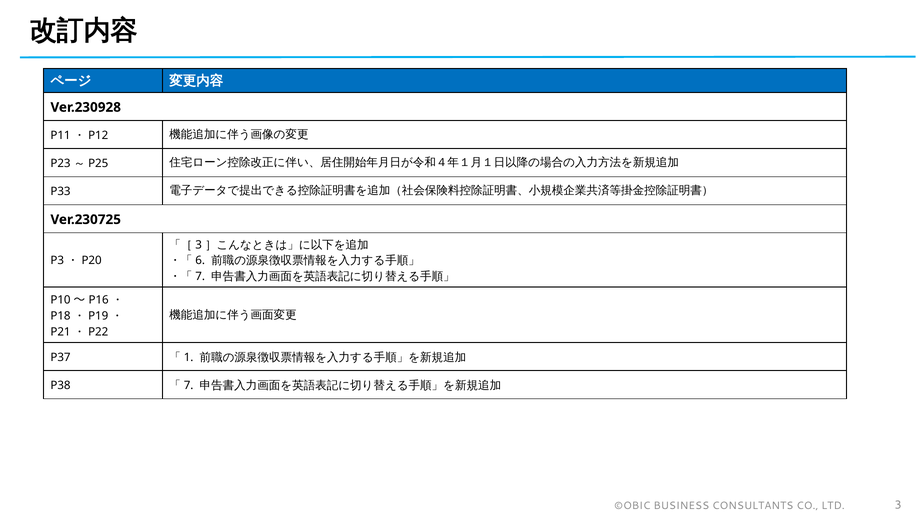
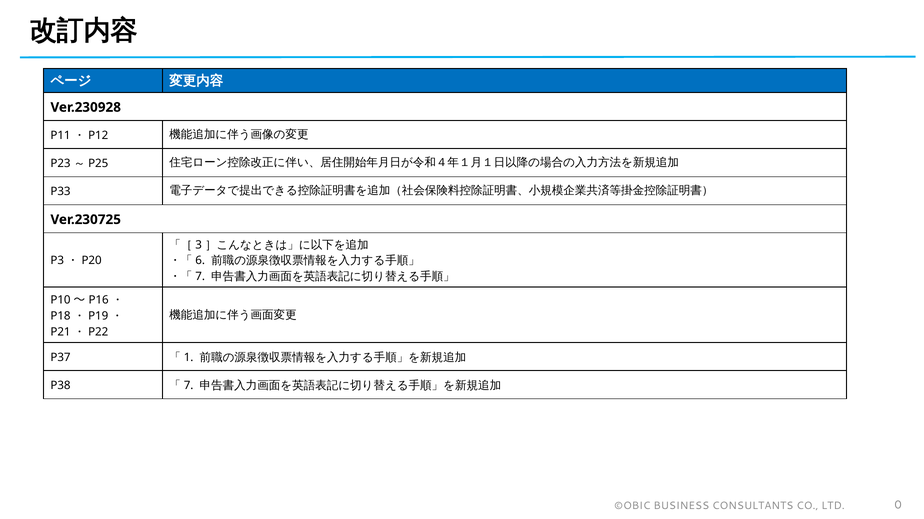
LTD 3: 3 -> 0
